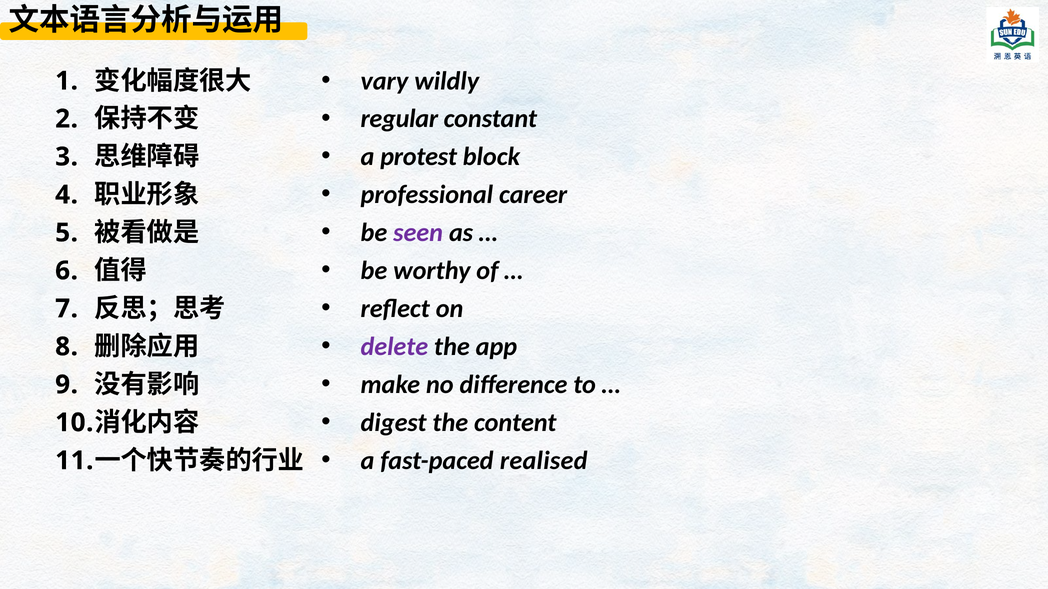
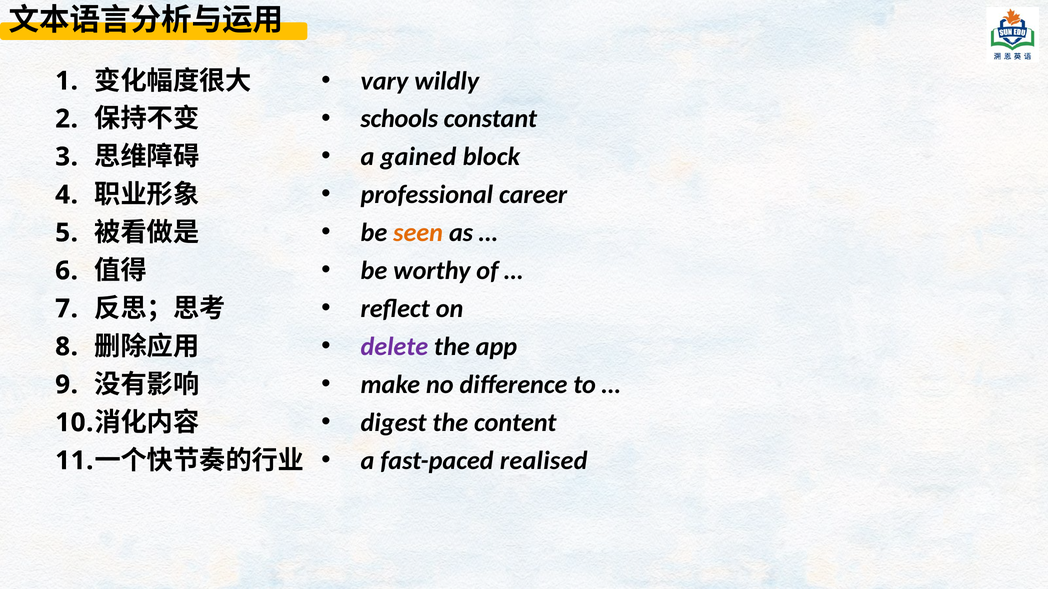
regular: regular -> schools
protest: protest -> gained
seen colour: purple -> orange
